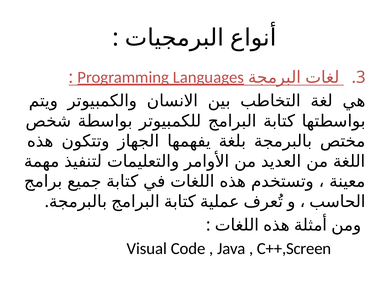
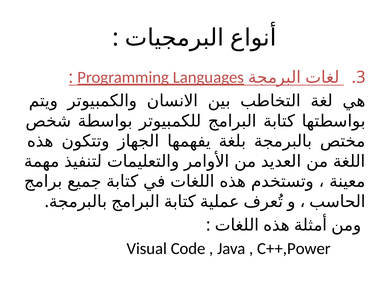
C++,Screen: C++,Screen -> C++,Power
